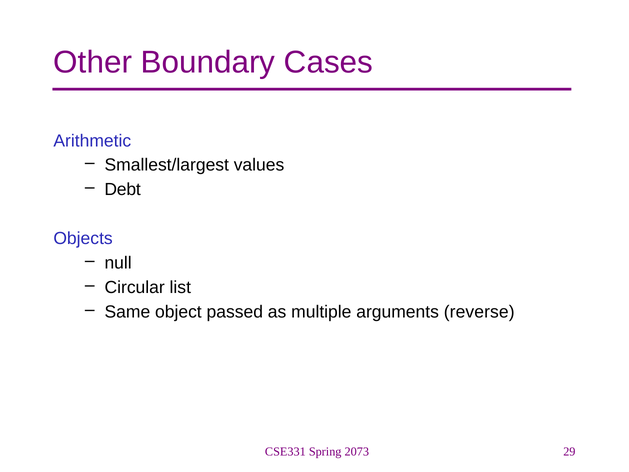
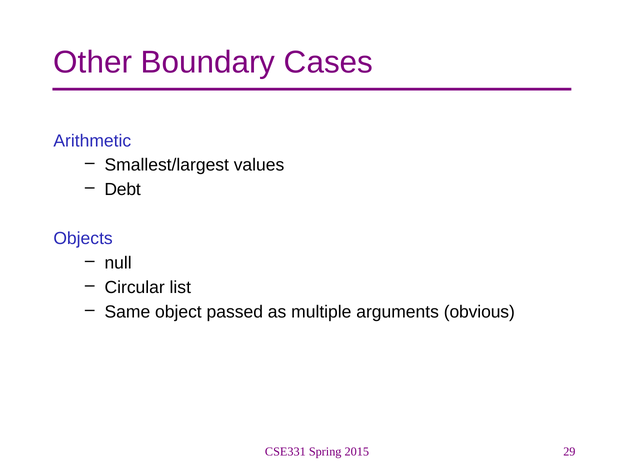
reverse: reverse -> obvious
2073: 2073 -> 2015
